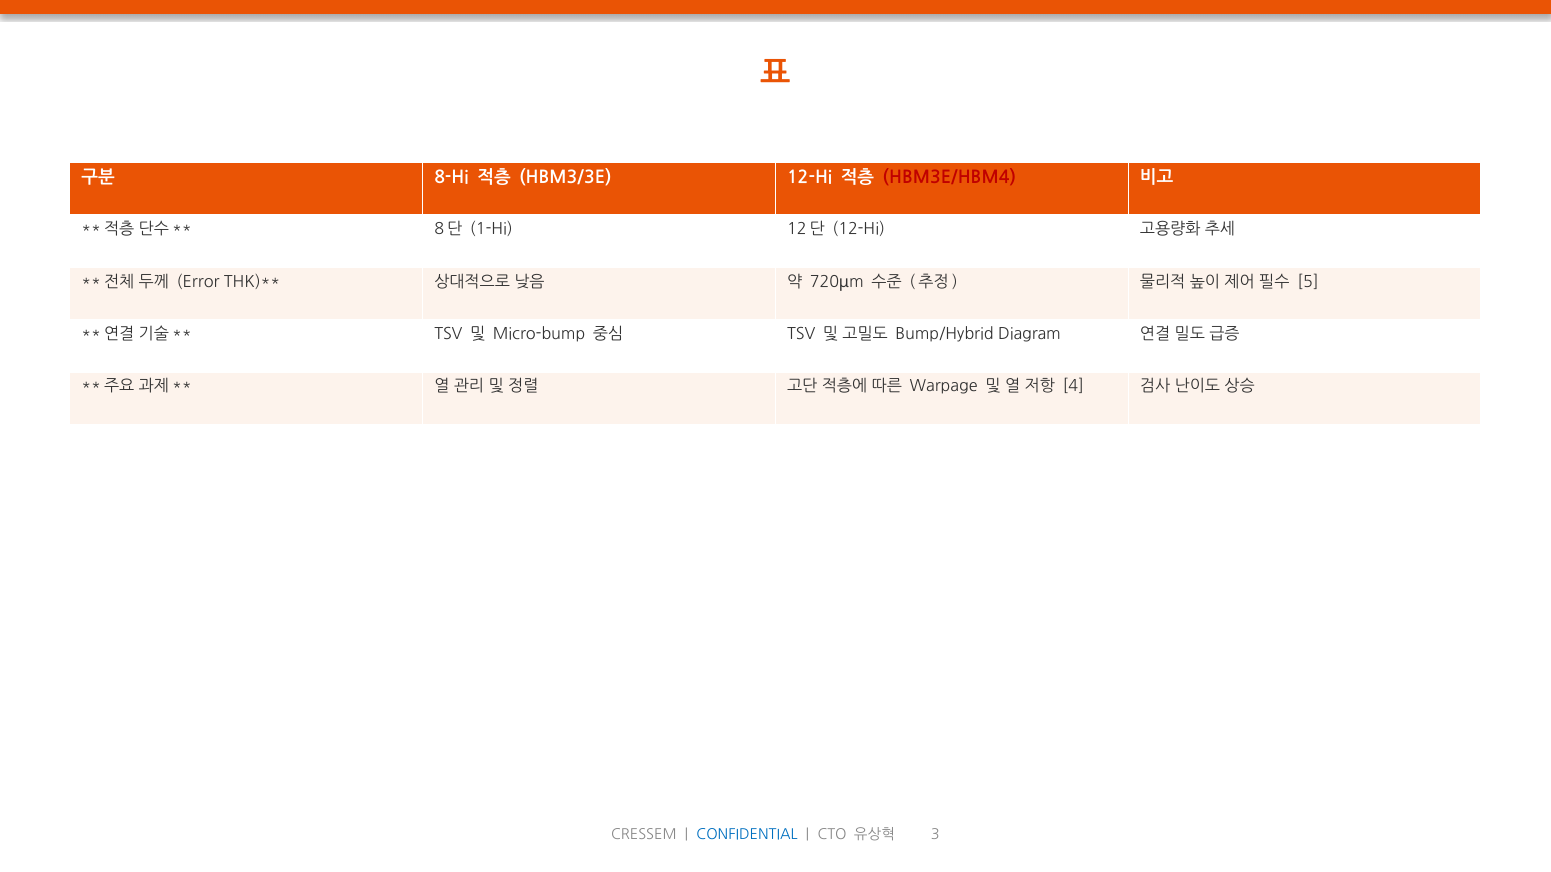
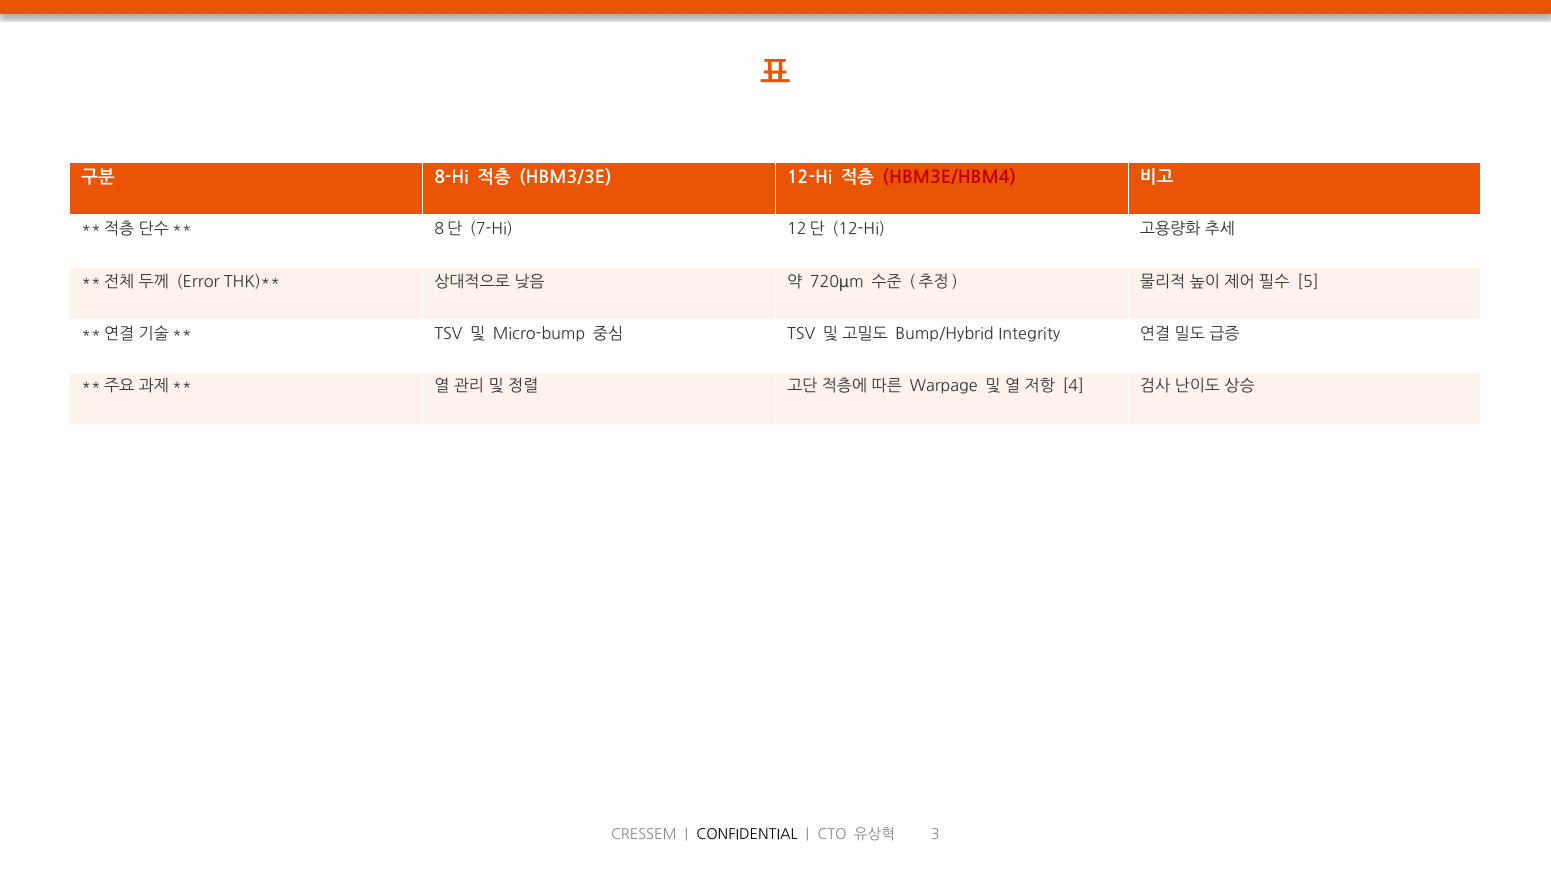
1-Hi: 1-Hi -> 7-Hi
Diagram: Diagram -> Integrity
CONFIDENTIAL colour: blue -> black
